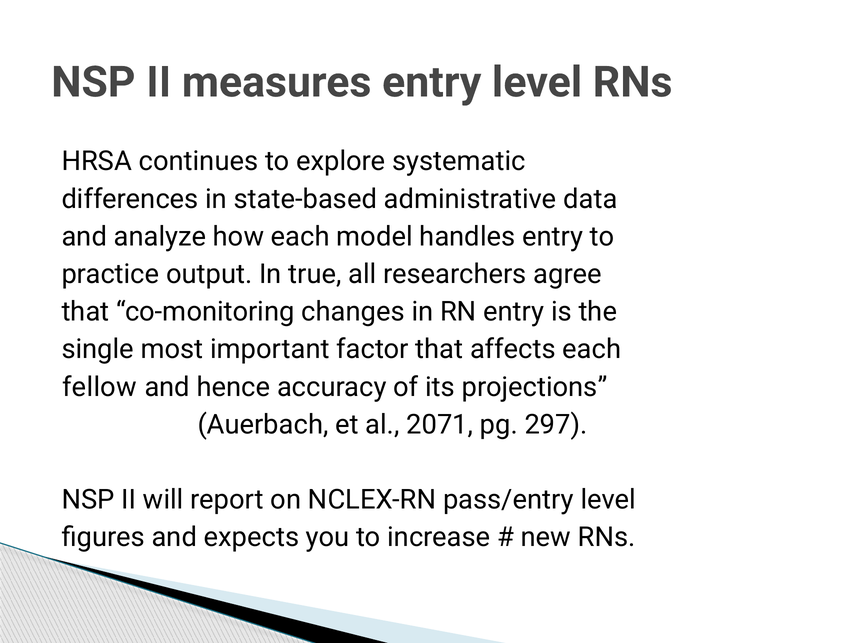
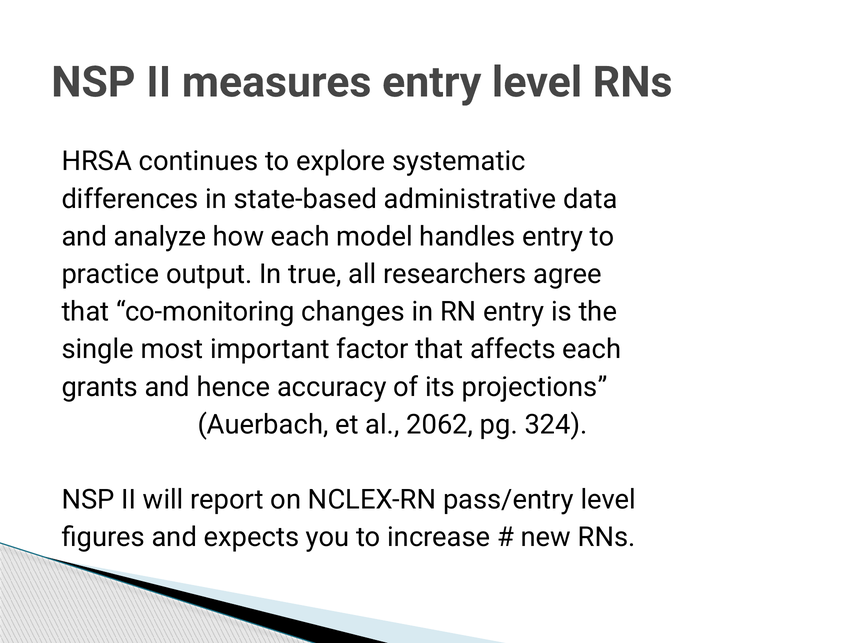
fellow: fellow -> grants
2071: 2071 -> 2062
297: 297 -> 324
